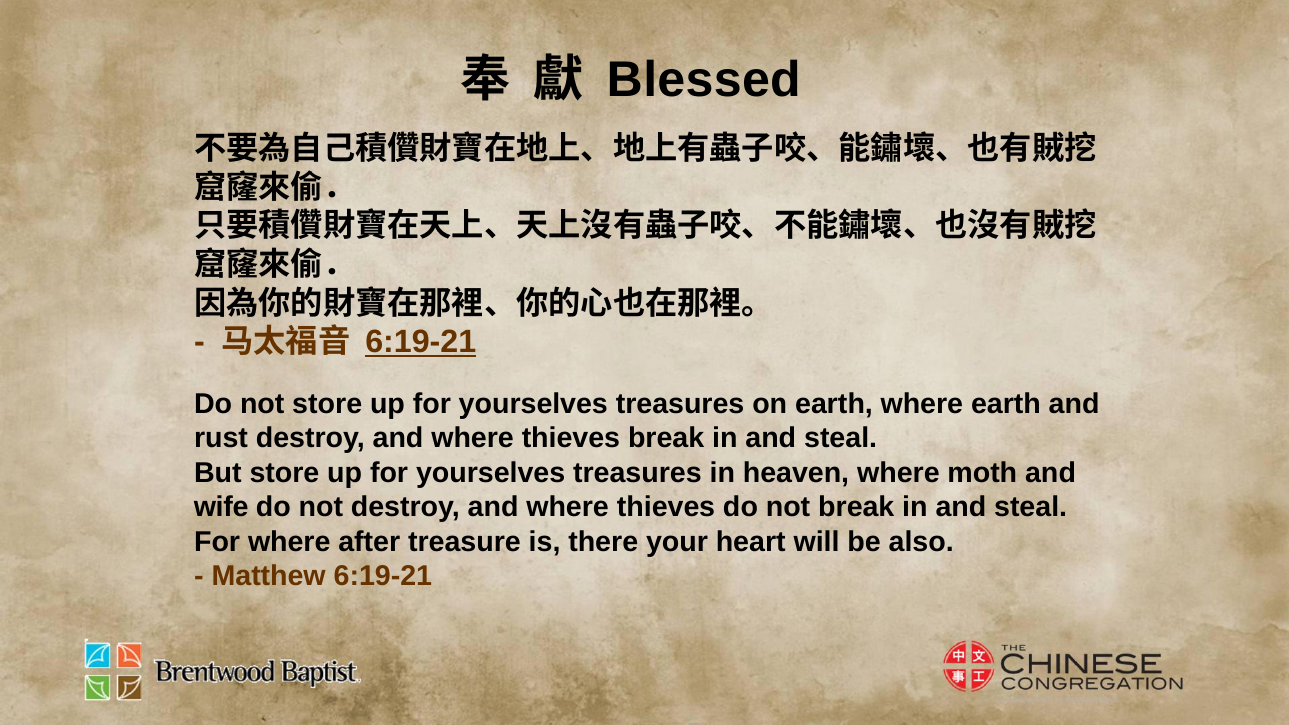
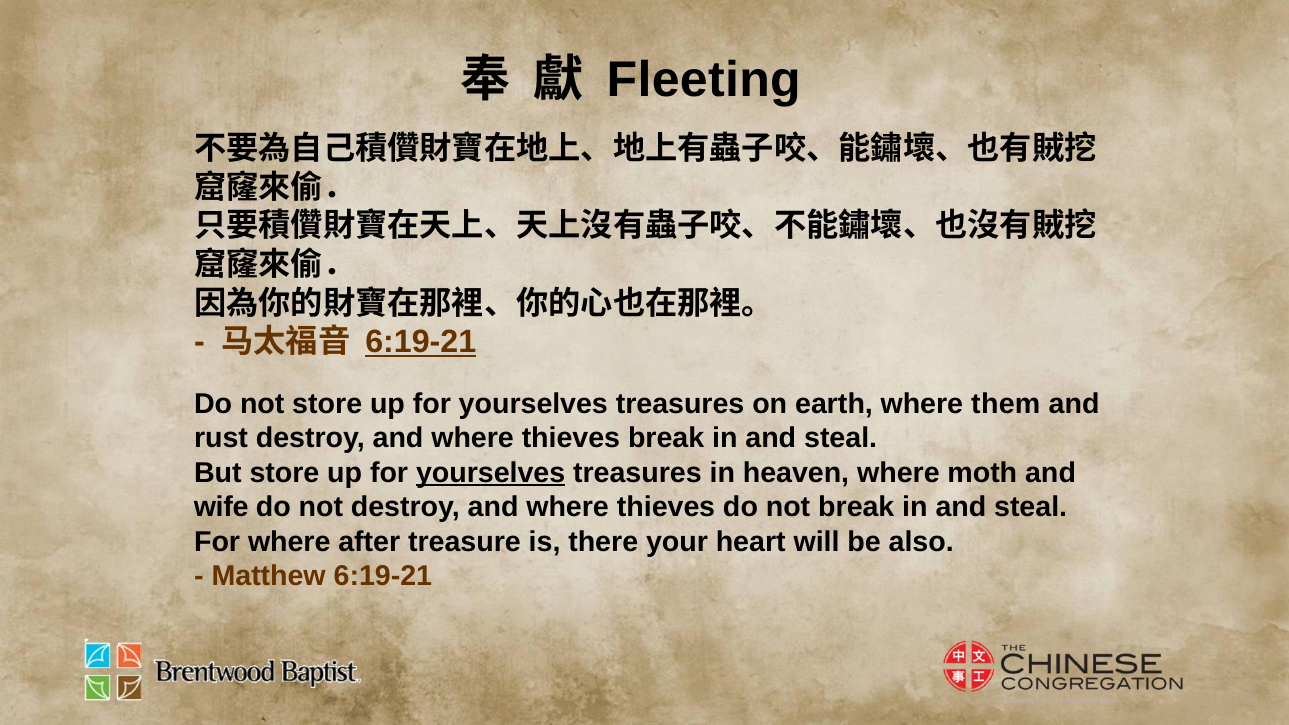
Blessed: Blessed -> Fleeting
where earth: earth -> them
yourselves at (491, 473) underline: none -> present
